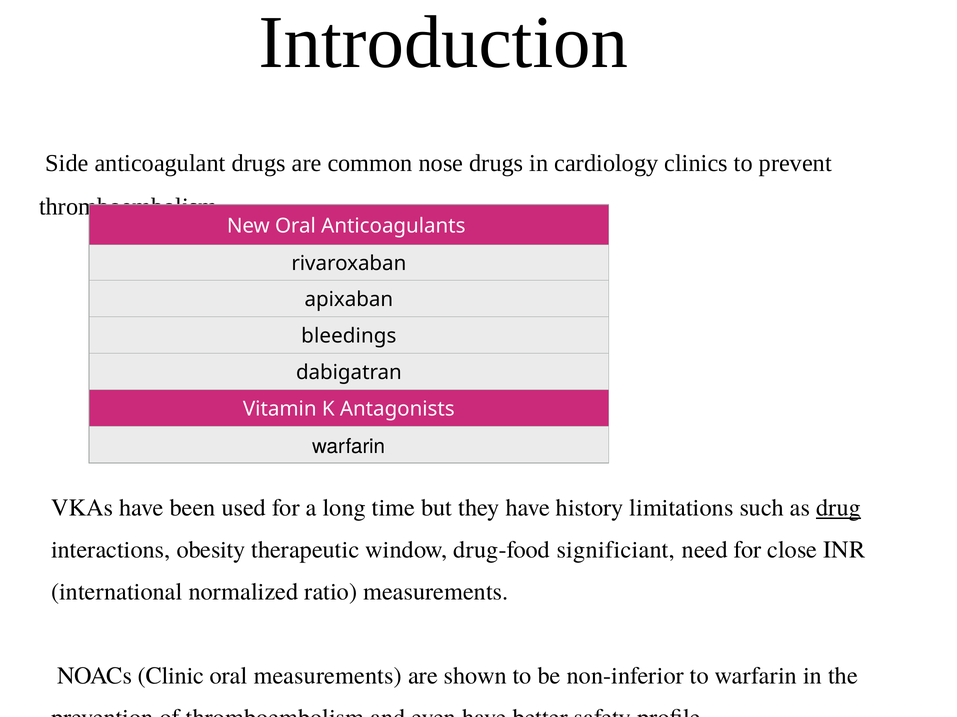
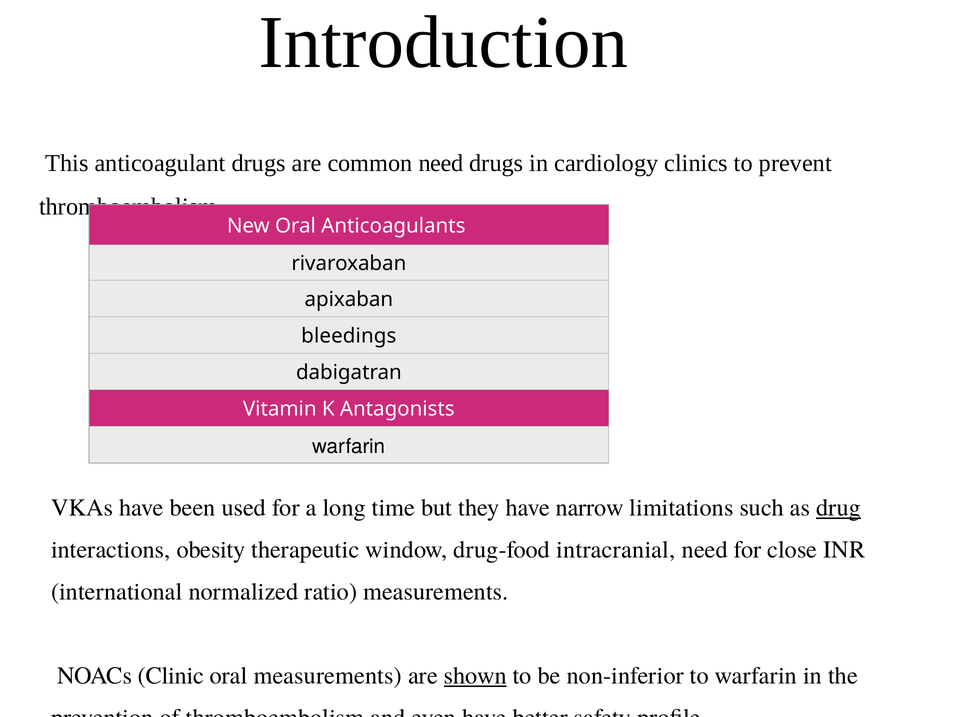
Side: Side -> This
common nose: nose -> need
history: history -> narrow
significiant: significiant -> intracranial
shown underline: none -> present
